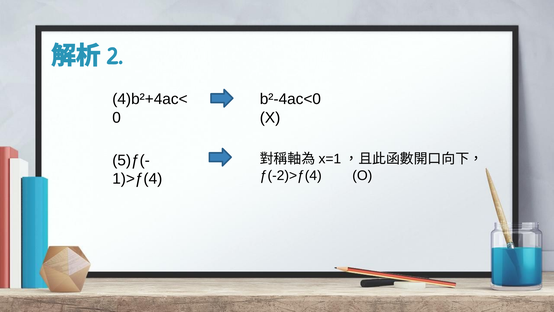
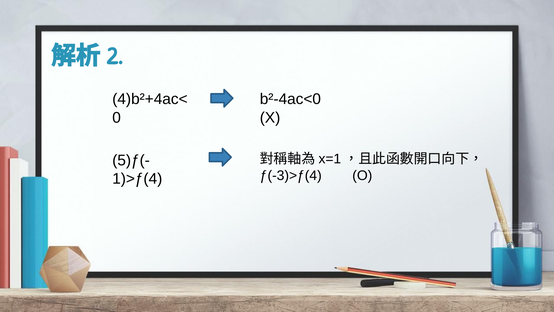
ƒ(-2)>ƒ(4: ƒ(-2)>ƒ(4 -> ƒ(-3)>ƒ(4
